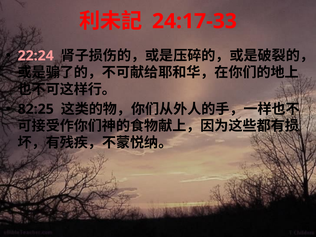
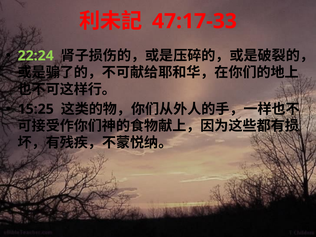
24:17-33: 24:17-33 -> 47:17-33
22:24 colour: pink -> light green
82:25: 82:25 -> 15:25
